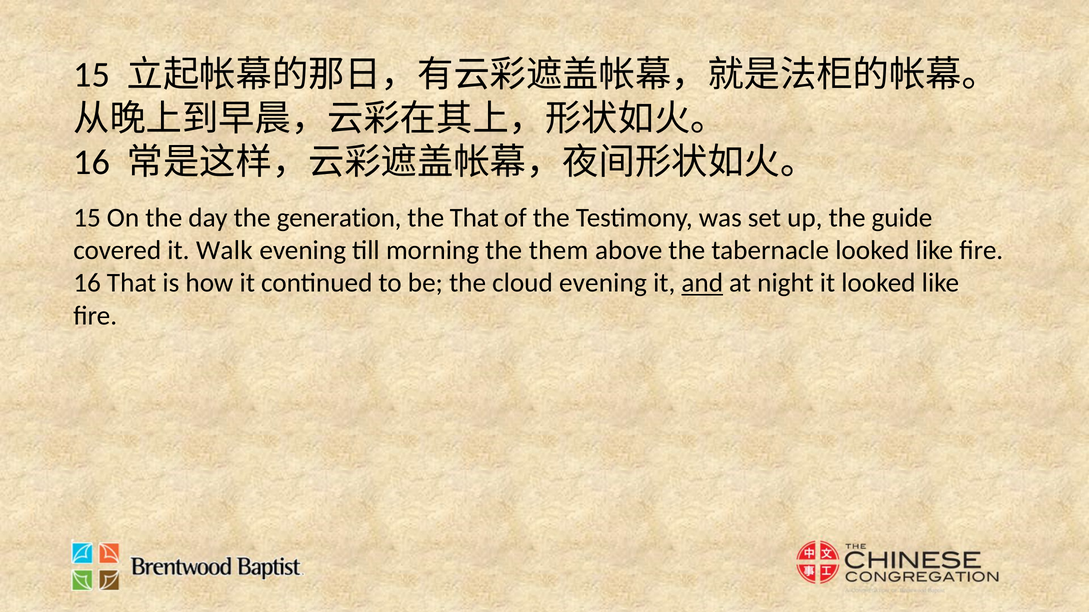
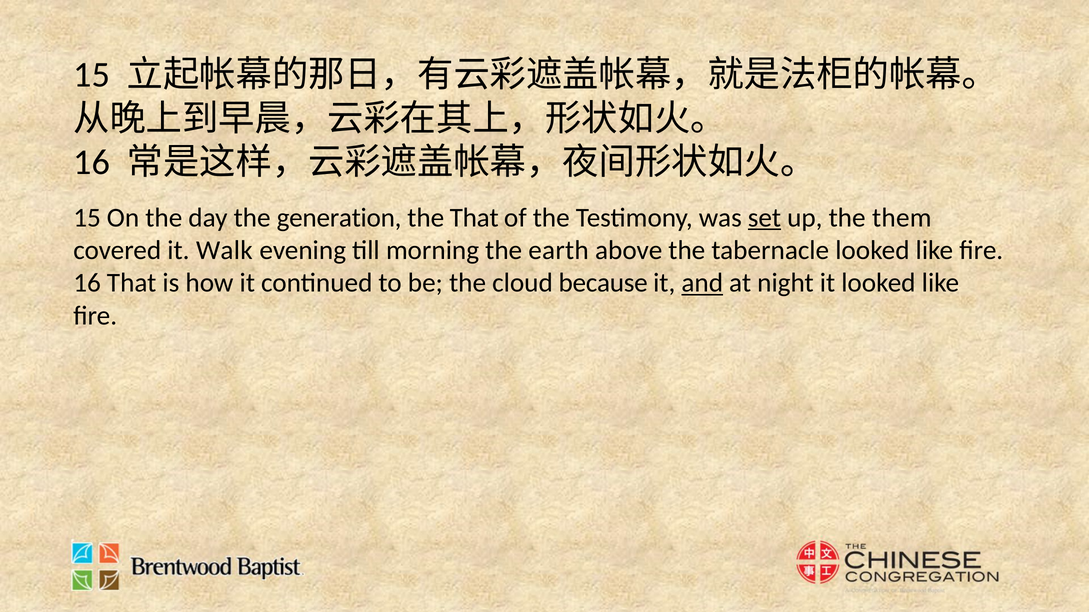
set underline: none -> present
guide: guide -> them
them: them -> earth
cloud evening: evening -> because
